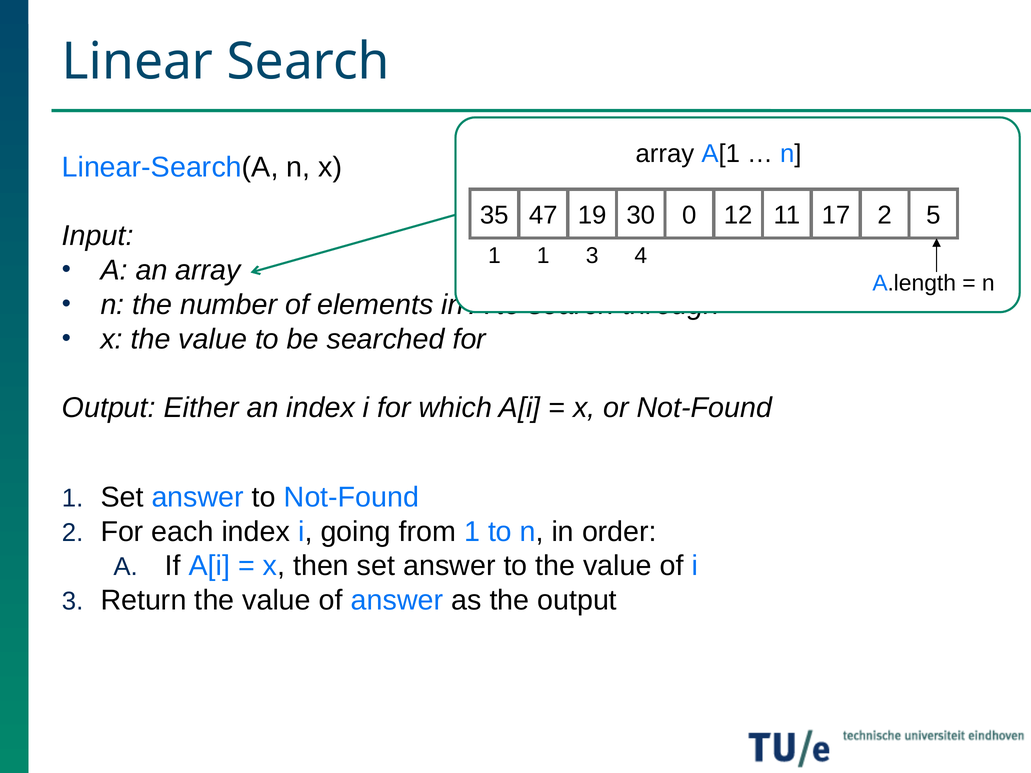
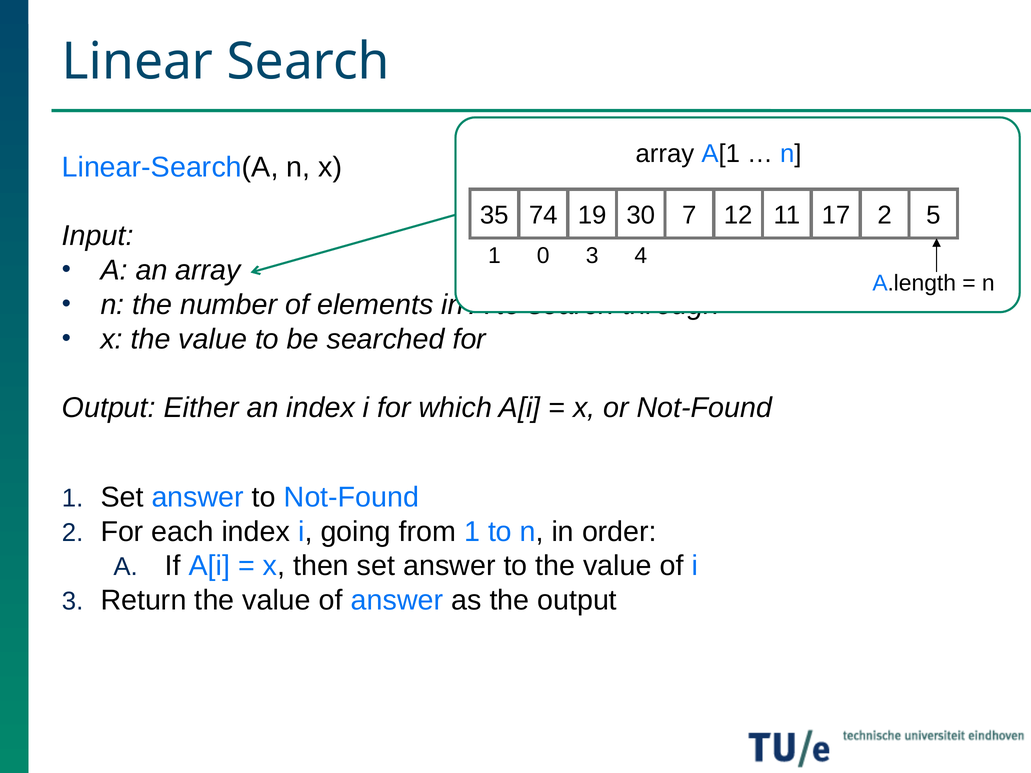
47: 47 -> 74
0: 0 -> 7
1 1: 1 -> 0
